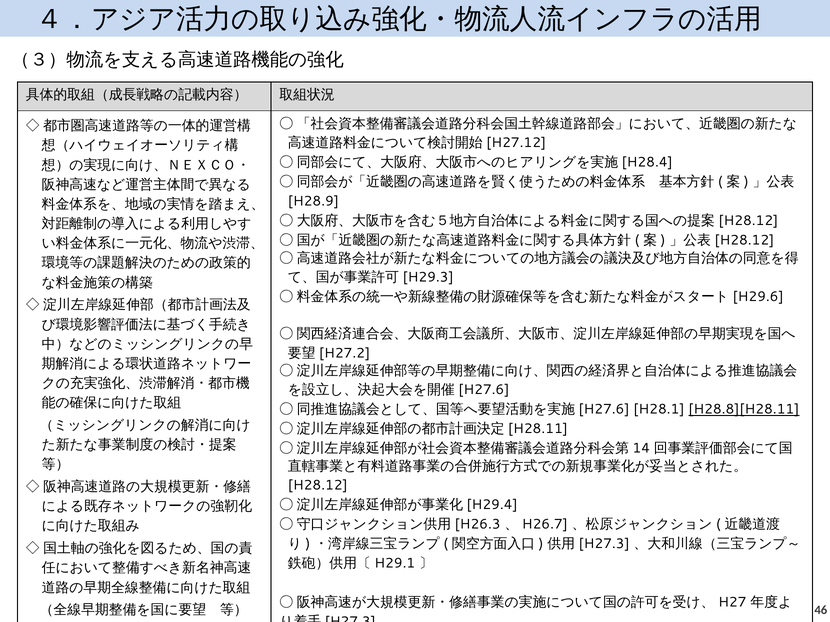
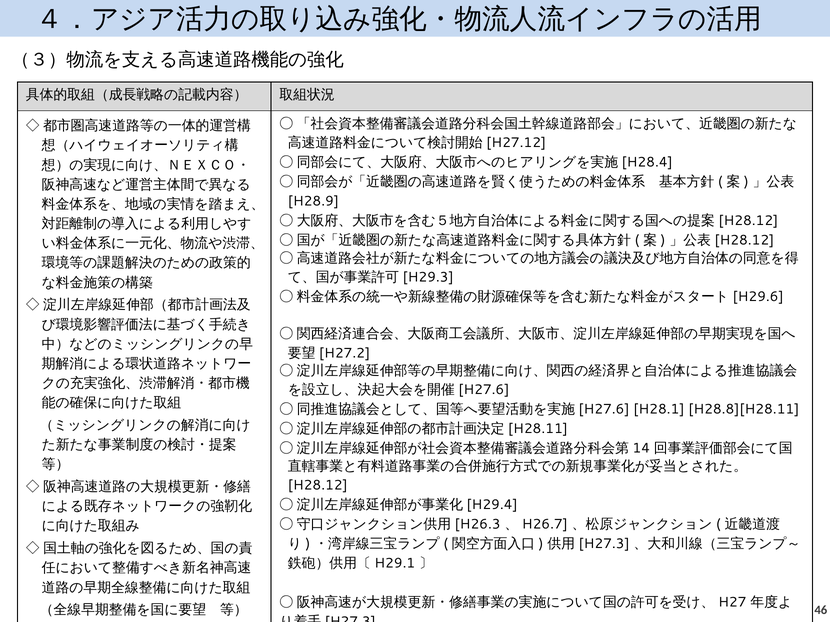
H28.8][H28.11 underline: present -> none
